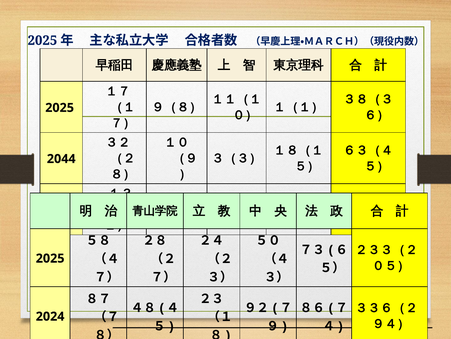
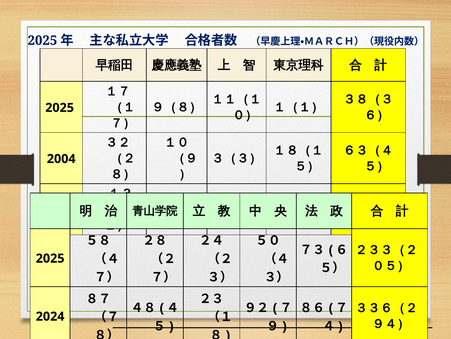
2044: 2044 -> 2004
